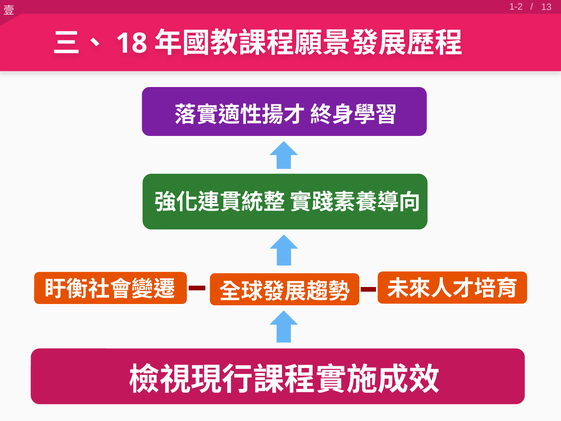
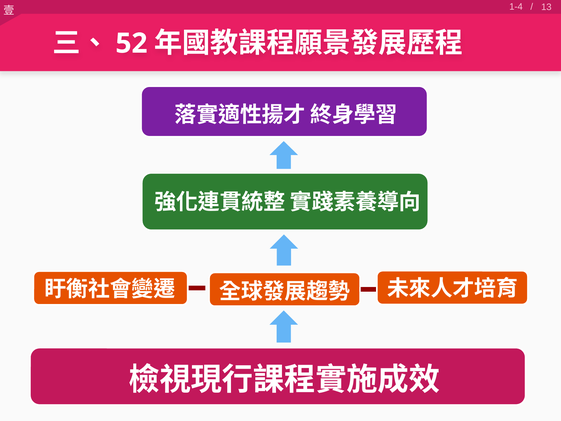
1-2: 1-2 -> 1-4
18: 18 -> 52
